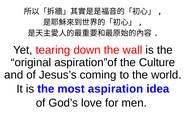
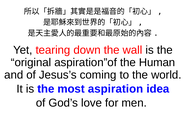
Culture: Culture -> Human
